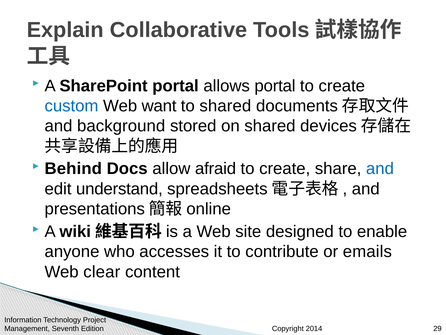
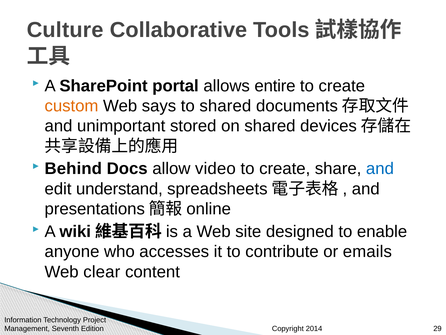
Explain: Explain -> Culture
allows portal: portal -> entire
custom colour: blue -> orange
want: want -> says
background: background -> unimportant
afraid: afraid -> video
